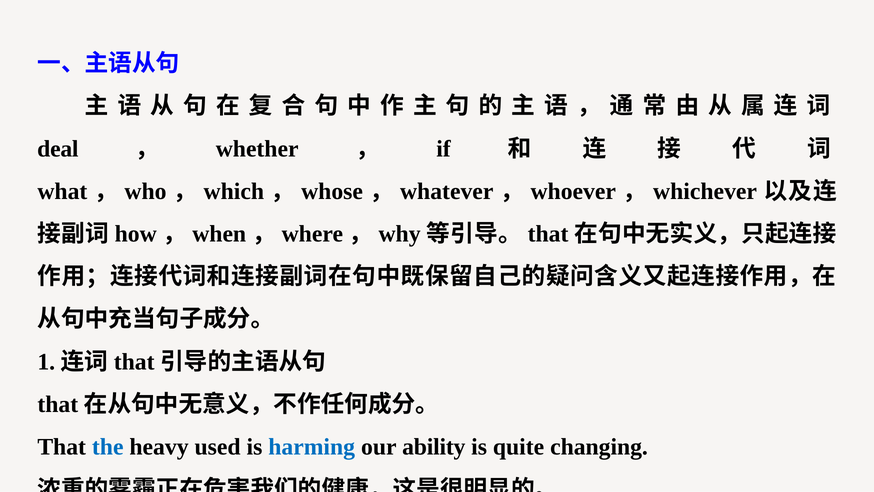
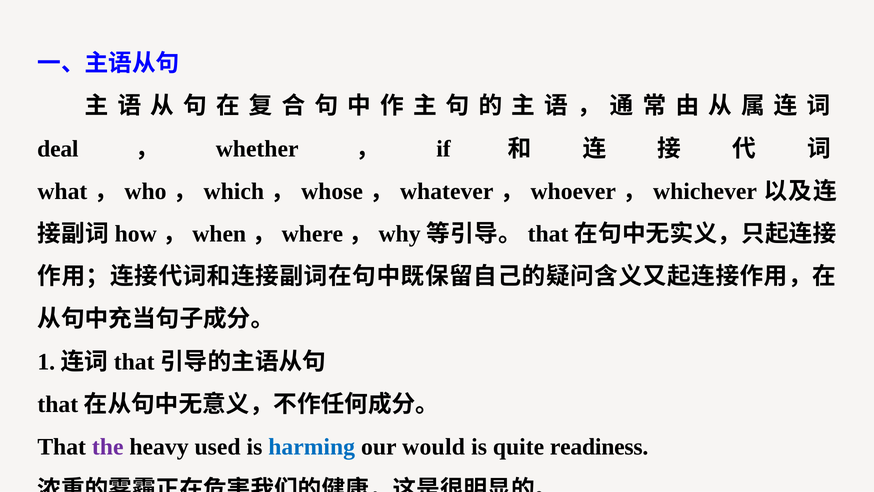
the colour: blue -> purple
ability: ability -> would
changing: changing -> readiness
